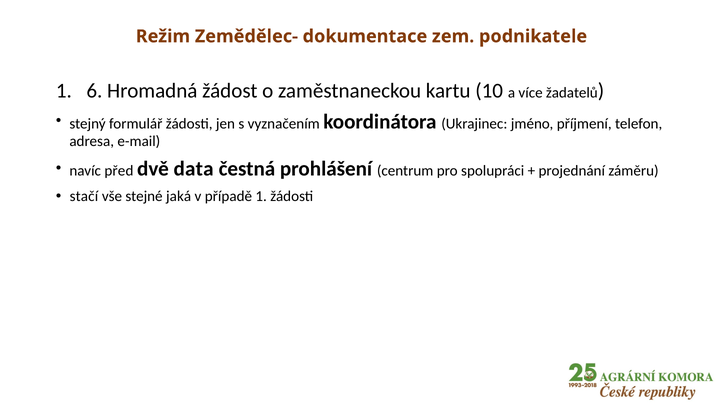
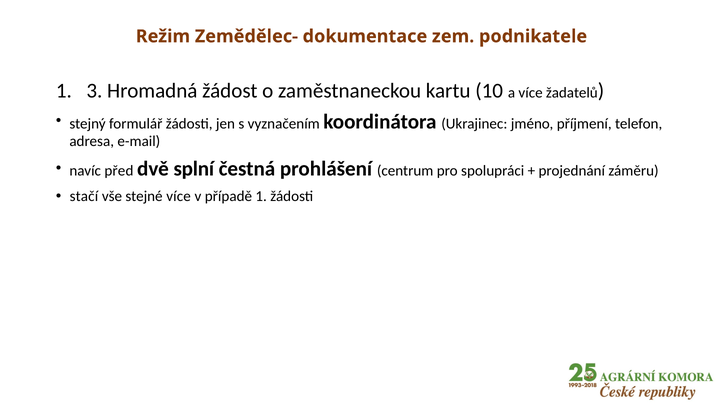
6: 6 -> 3
data: data -> splní
stejné jaká: jaká -> více
